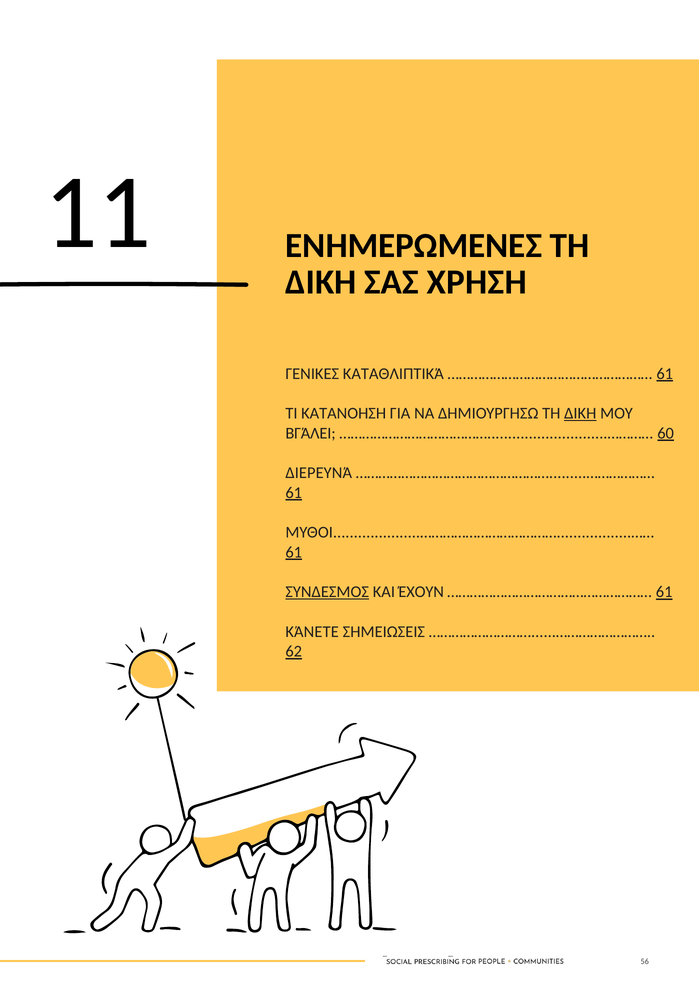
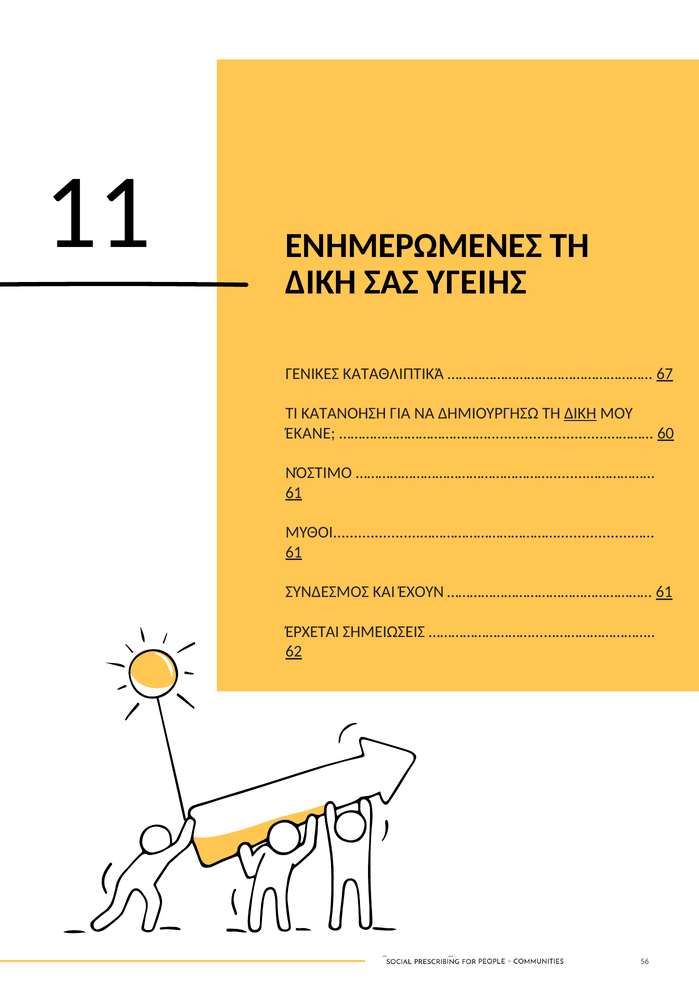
ΧΡΗΣΗ: ΧΡΗΣΗ -> ΥΓΕΙΗΣ
61 at (665, 373): 61 -> 67
ΒΓΆΛΕΙ: ΒΓΆΛΕΙ -> ΈΚΑΝΕ
ΔΙΕΡΕΥΝΆ: ΔΙΕΡΕΥΝΆ -> ΝΌΣΤΙΜΟ
ΣΥΝΔΕΣΜΟΣ underline: present -> none
ΚΆΝΕΤΕ: ΚΆΝΕΤΕ -> ΈΡΧΕΤΑΙ
